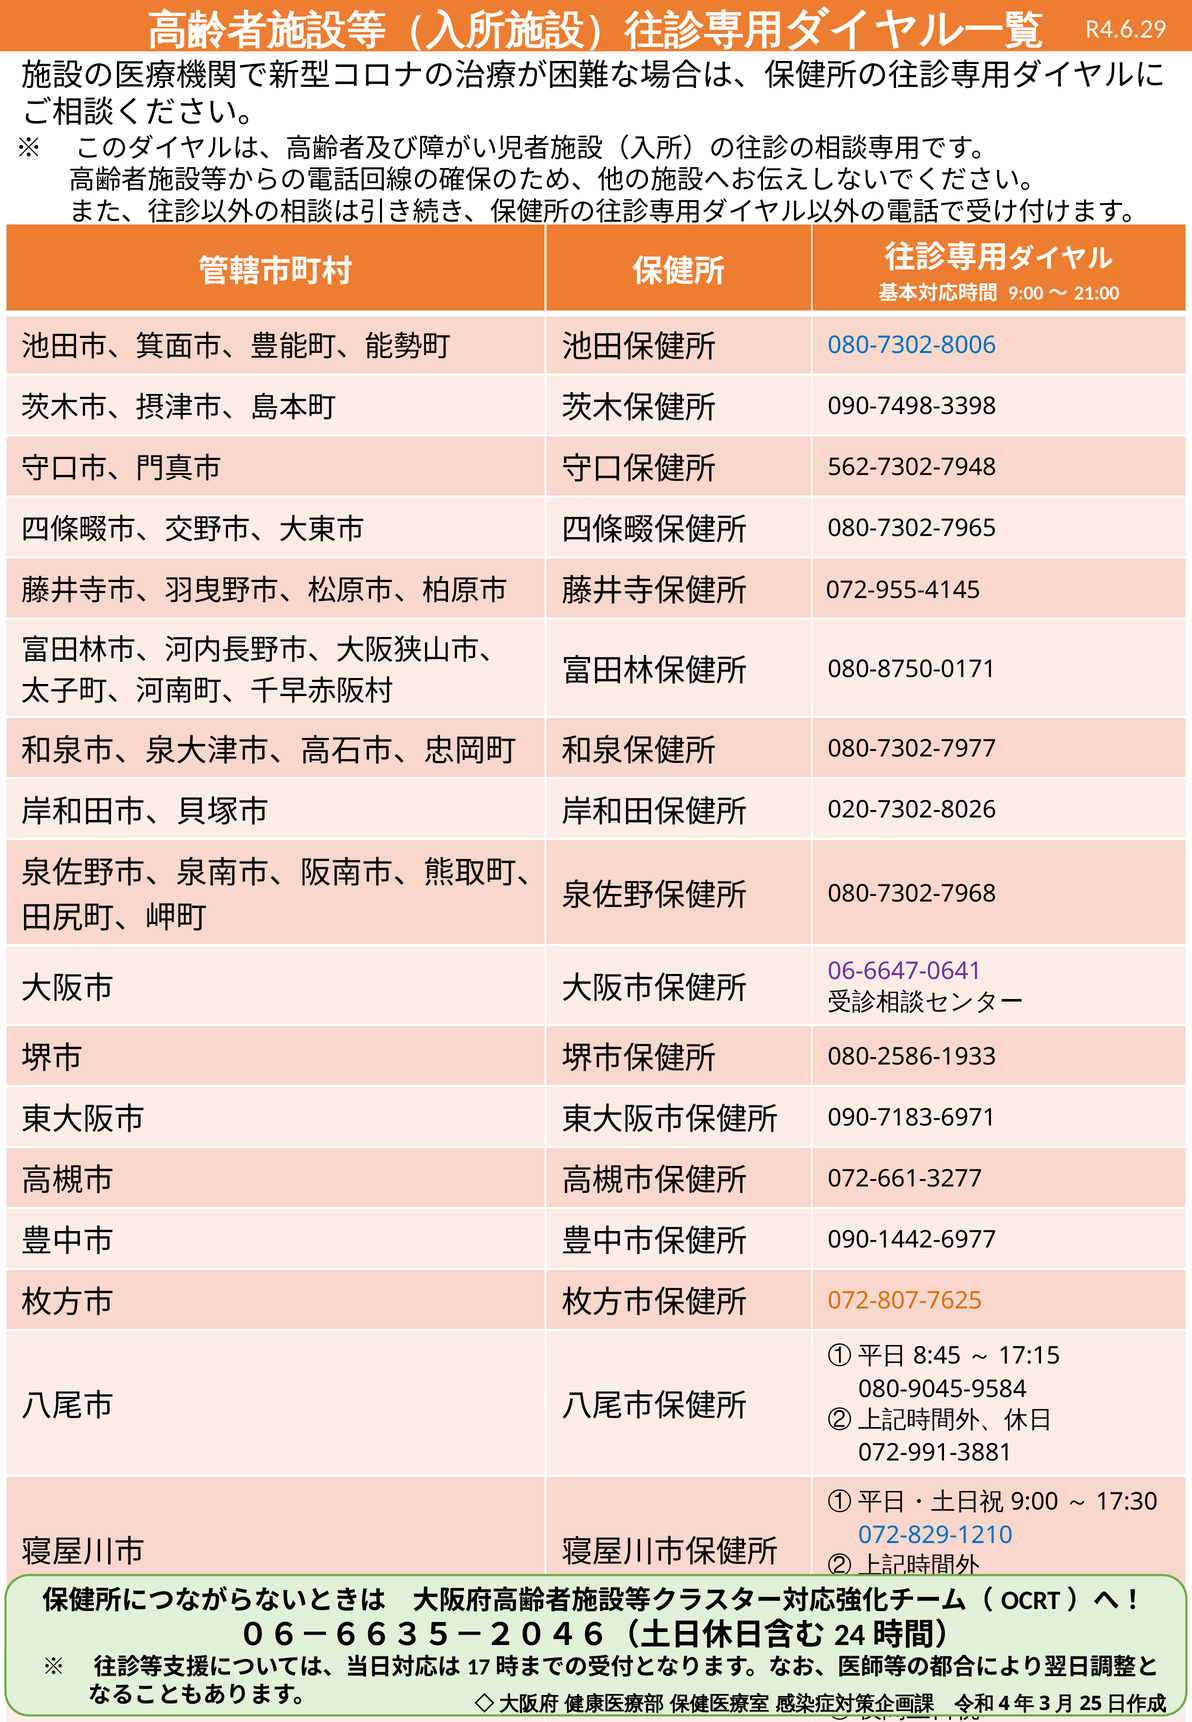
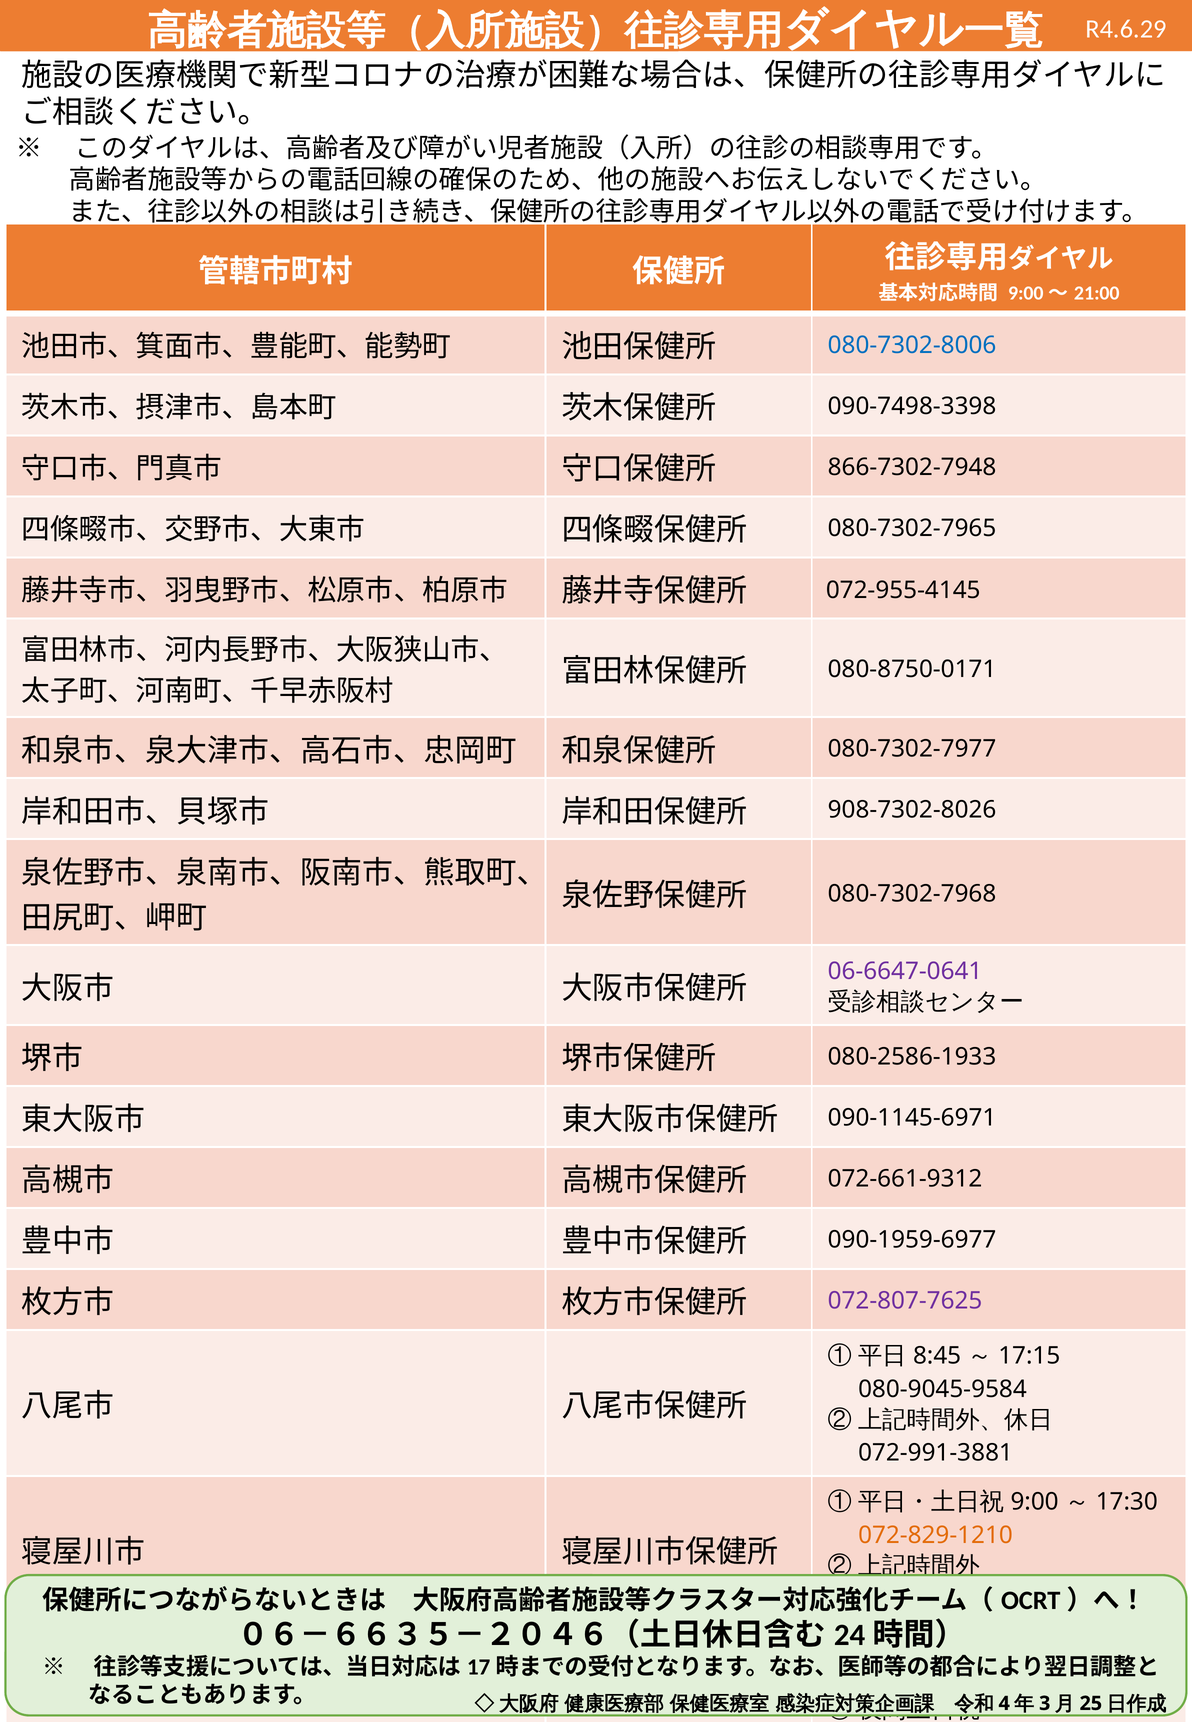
562-7302-7948: 562-7302-7948 -> 866-7302-7948
020-7302-8026: 020-7302-8026 -> 908-7302-8026
090-7183-6971: 090-7183-6971 -> 090-1145-6971
072-661-3277: 072-661-3277 -> 072-661-9312
090-1442-6977: 090-1442-6977 -> 090-1959-6977
072-807-7625 colour: orange -> purple
072-829-1210 colour: blue -> orange
